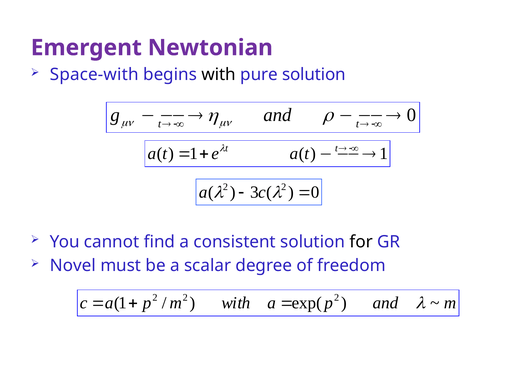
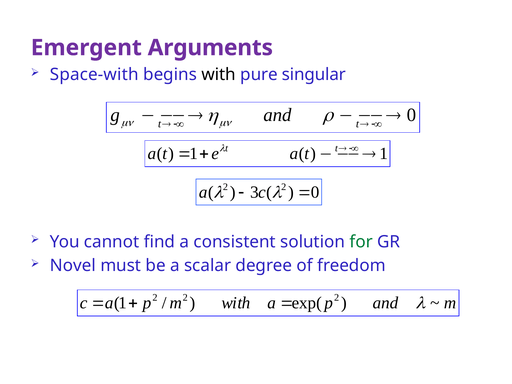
Newtonian: Newtonian -> Arguments
pure solution: solution -> singular
for colour: black -> green
